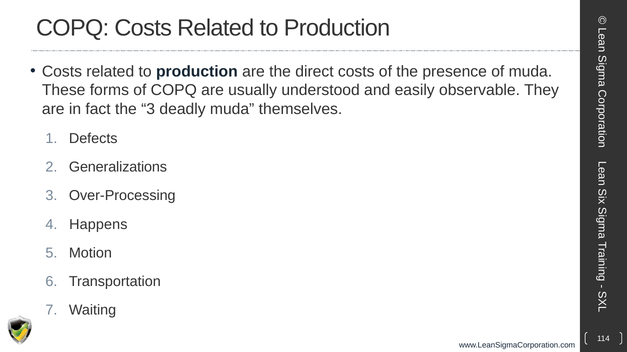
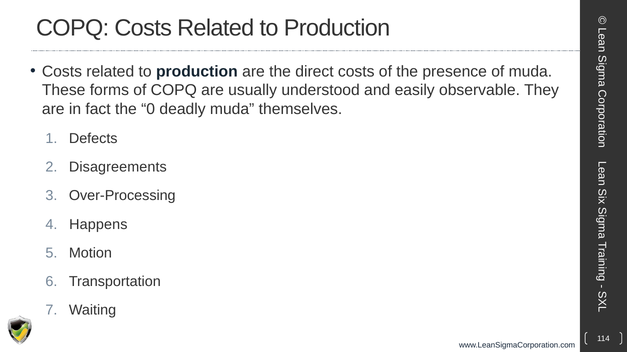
the 3: 3 -> 0
Generalizations: Generalizations -> Disagreements
